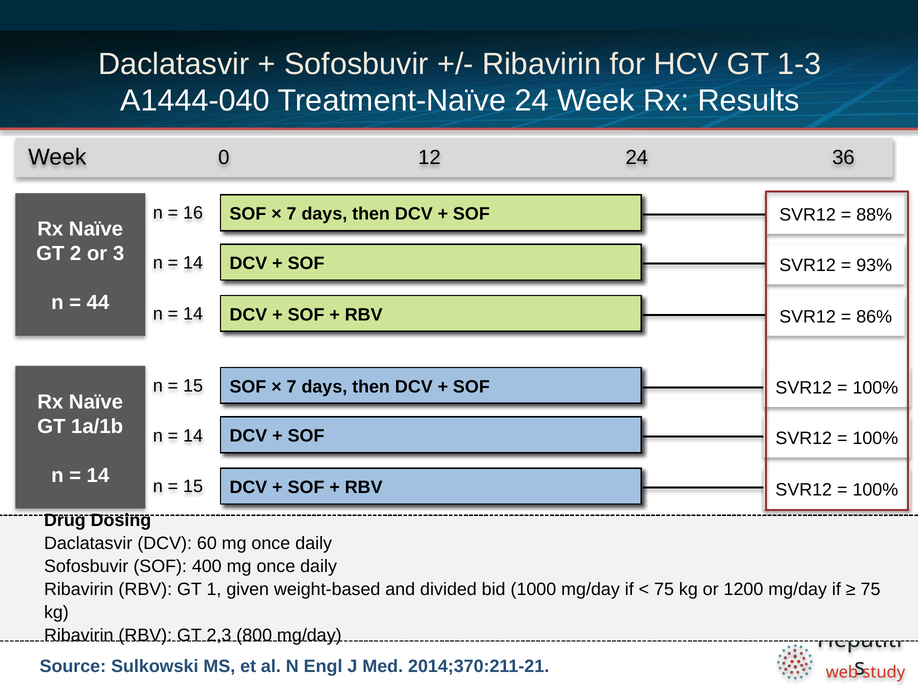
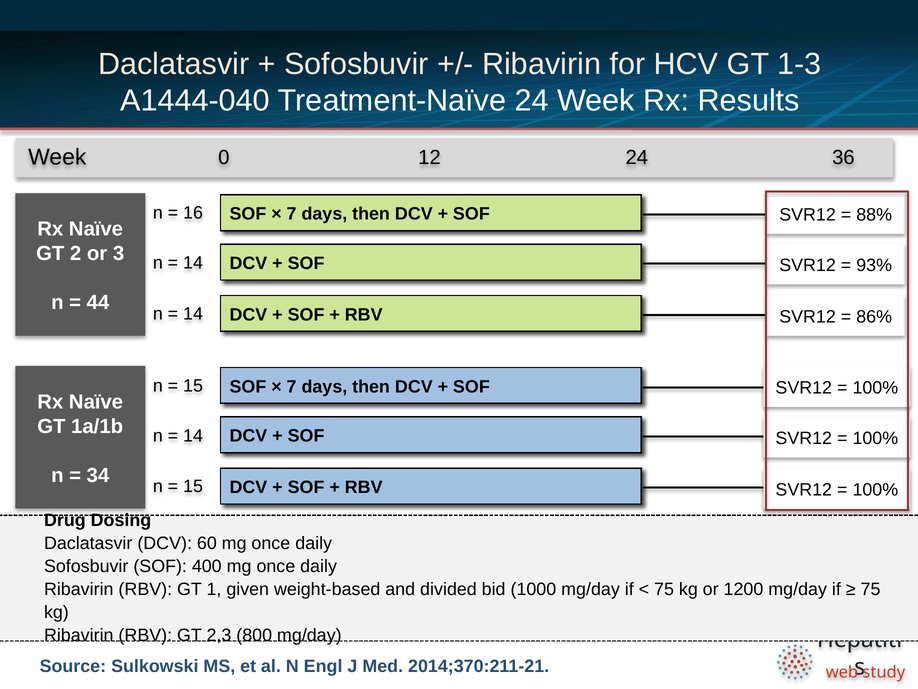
14 at (98, 475): 14 -> 34
